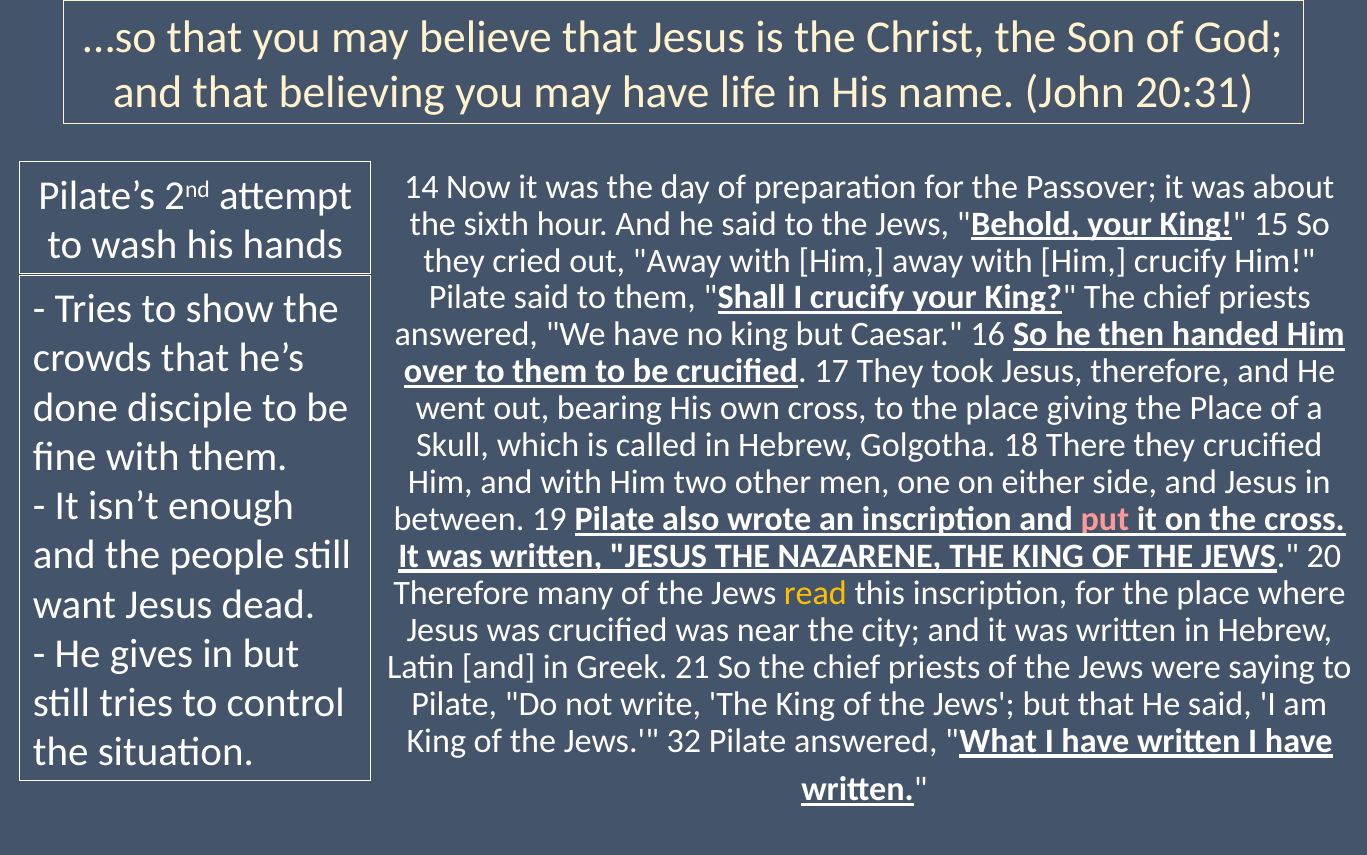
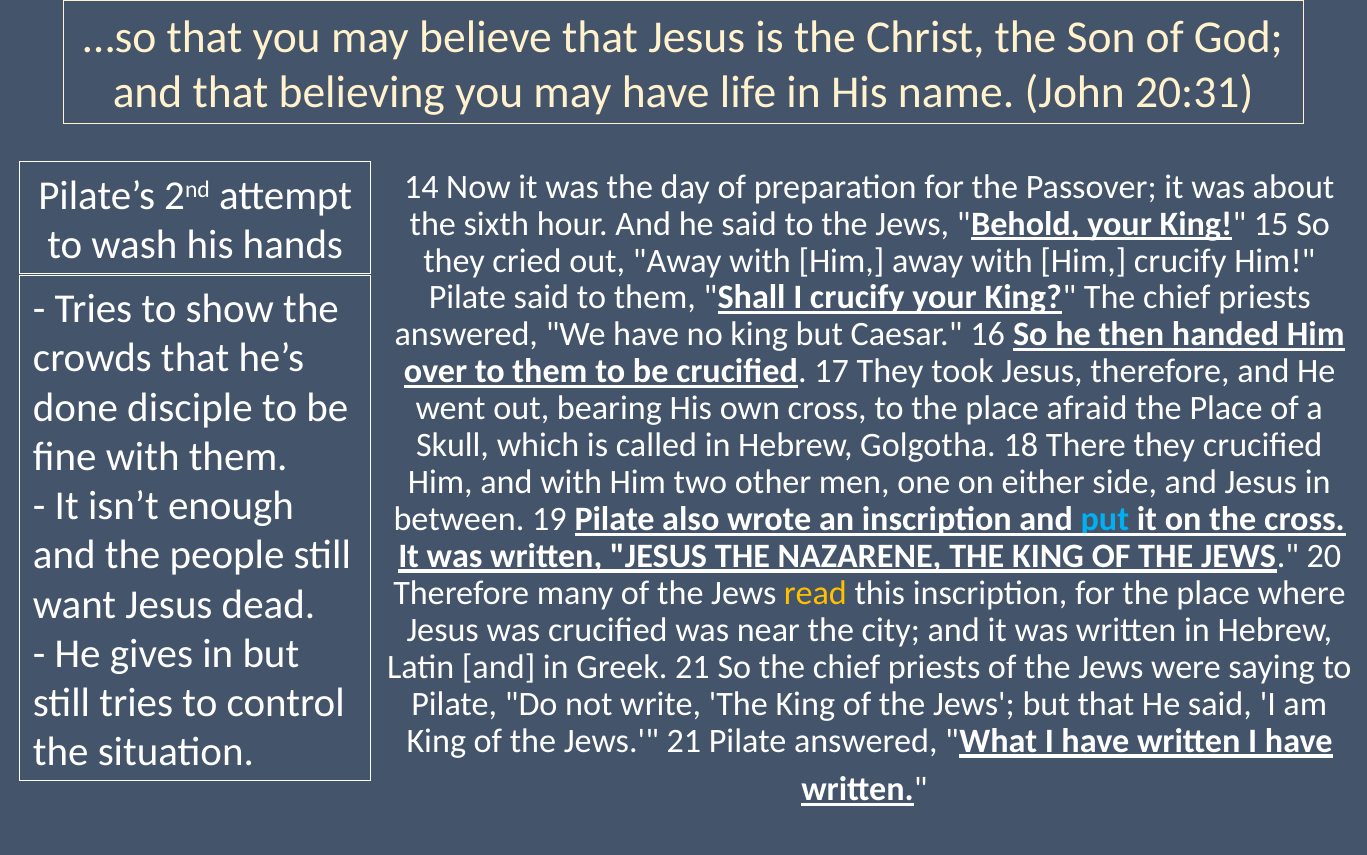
giving: giving -> afraid
put colour: pink -> light blue
Jews 32: 32 -> 21
